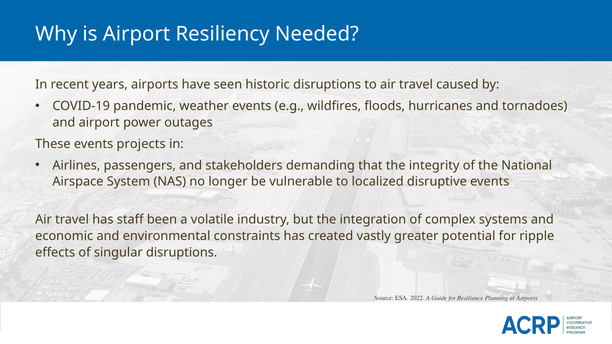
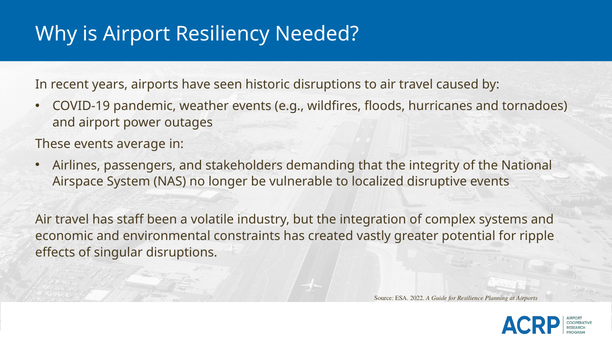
projects: projects -> average
